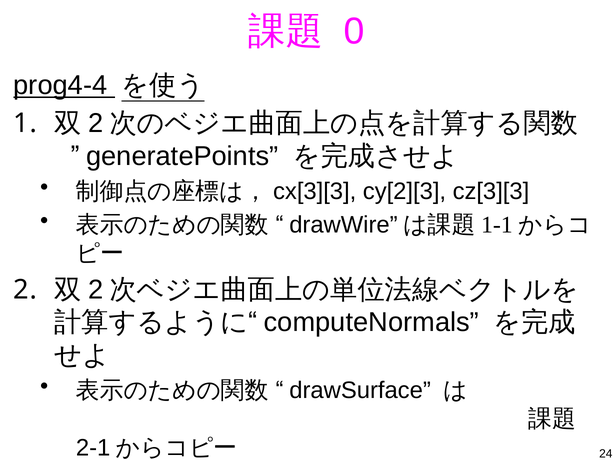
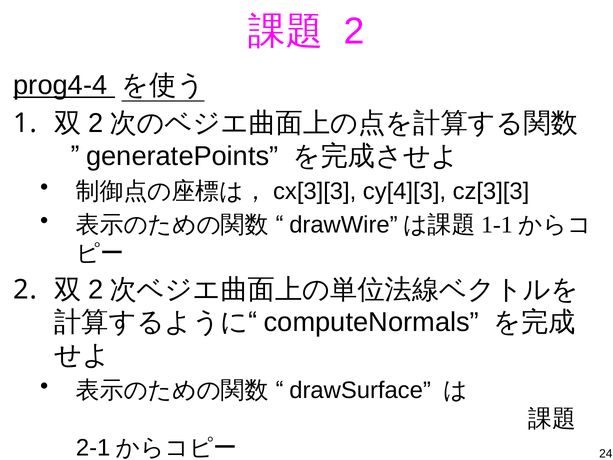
0 at (354, 31): 0 -> 2
cy[2][3: cy[2][3 -> cy[4][3
